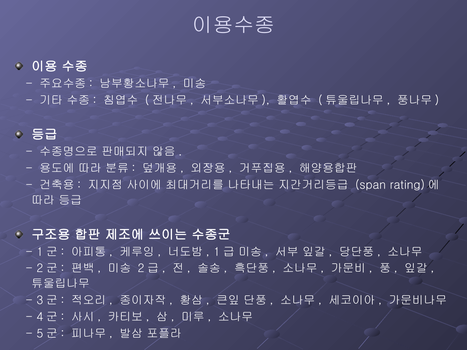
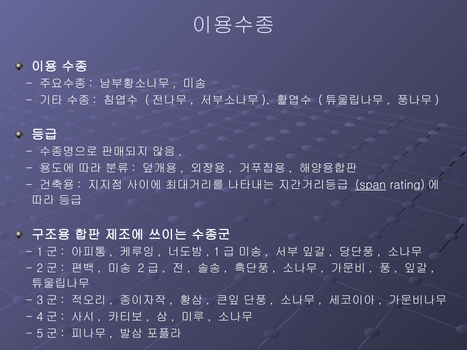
span underline: none -> present
